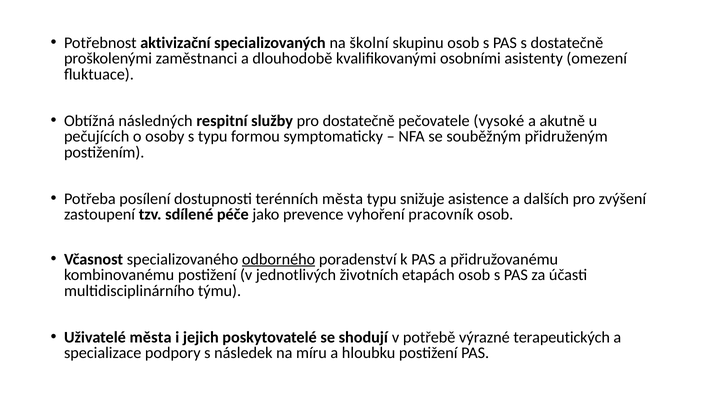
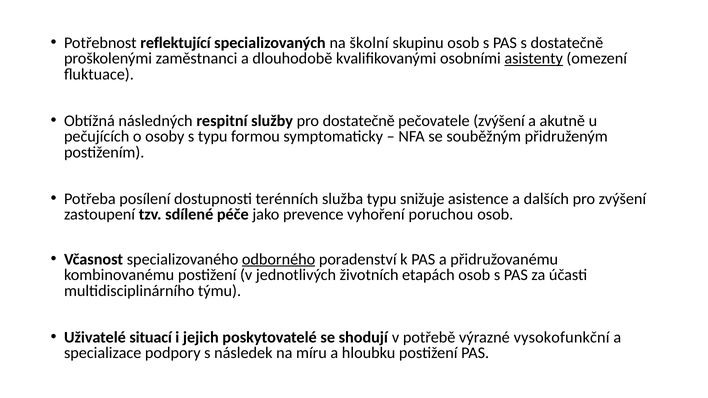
aktivizační: aktivizační -> reflektující
asistenty underline: none -> present
pečovatele vysoké: vysoké -> zvýšení
terénních města: města -> služba
pracovník: pracovník -> poruchou
Uživatelé města: města -> situací
terapeutických: terapeutických -> vysokofunkční
